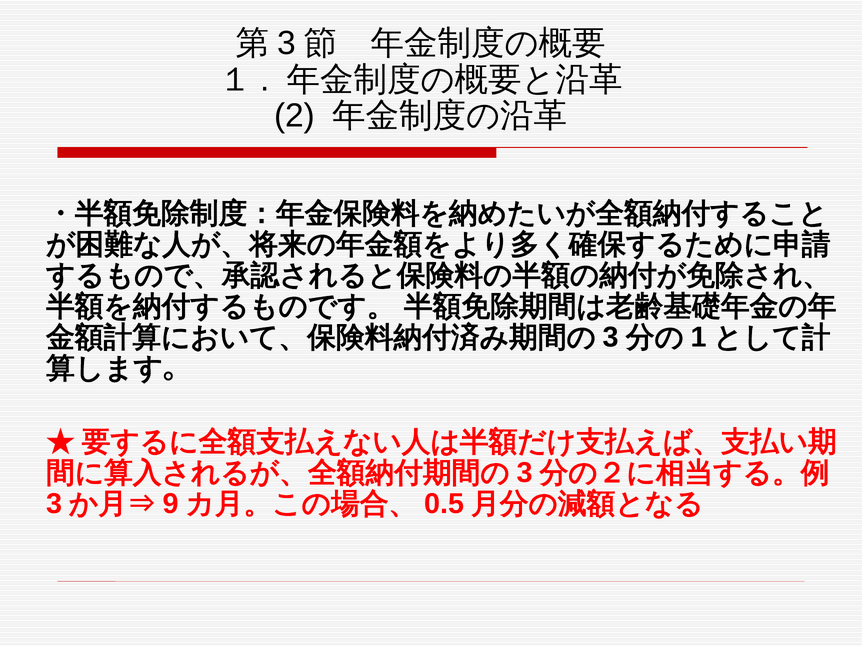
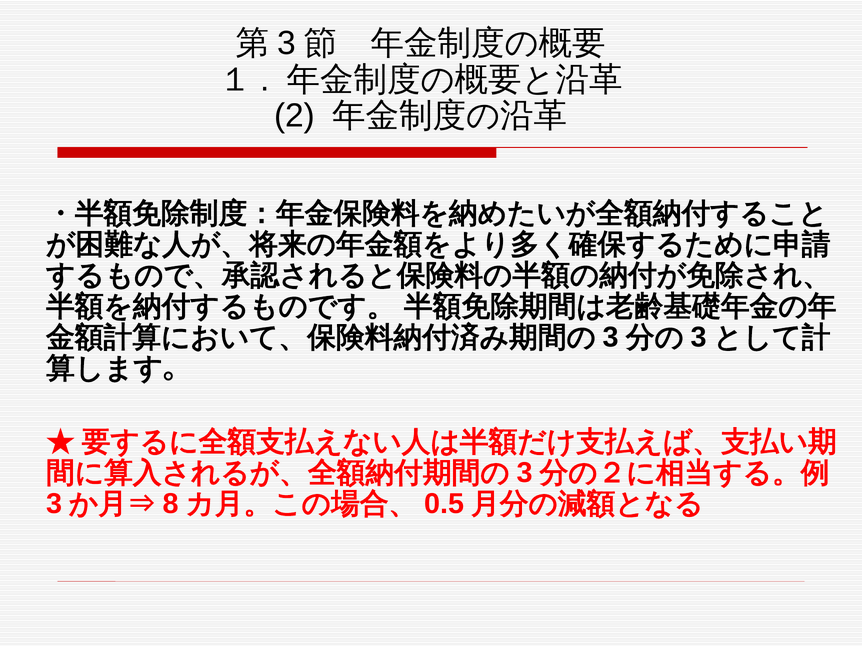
1 at (699, 337): 1 -> 3
9: 9 -> 8
